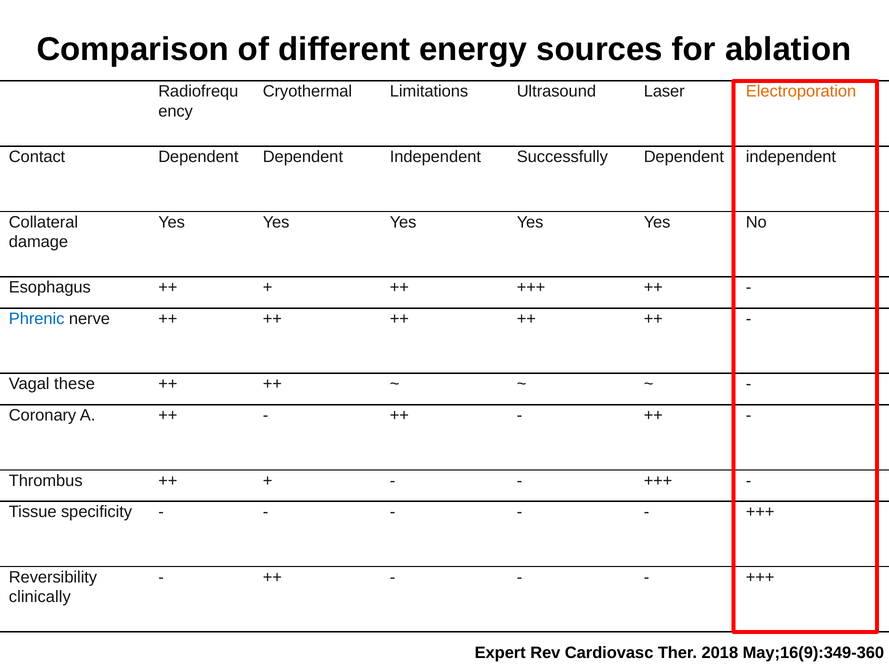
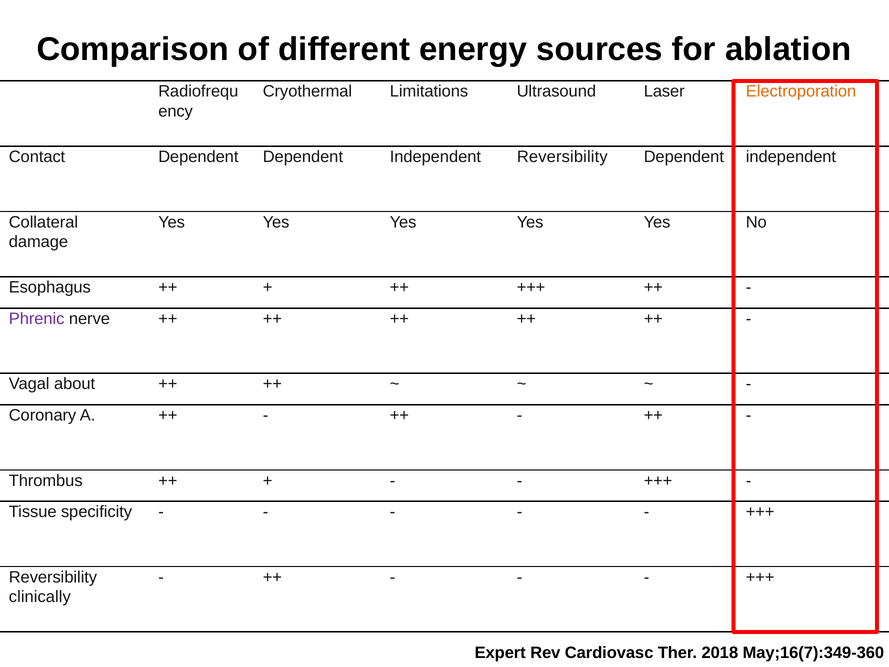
Independent Successfully: Successfully -> Reversibility
Phrenic colour: blue -> purple
these: these -> about
May;16(9):349-360: May;16(9):349-360 -> May;16(7):349-360
